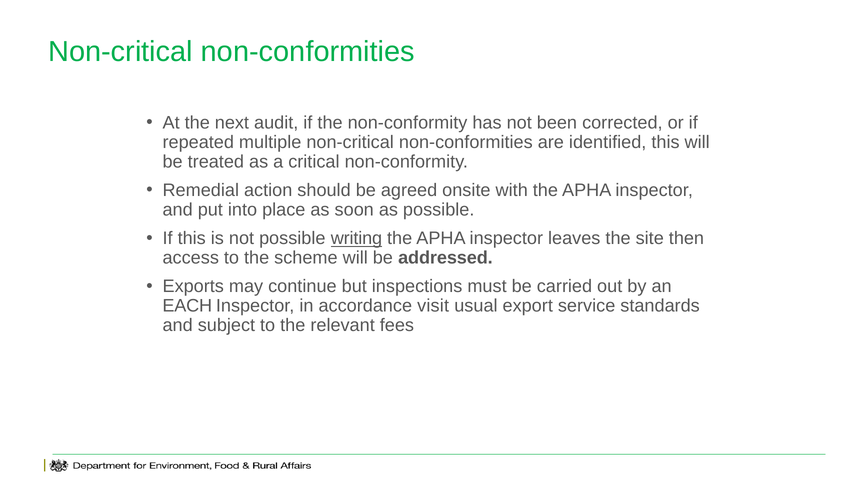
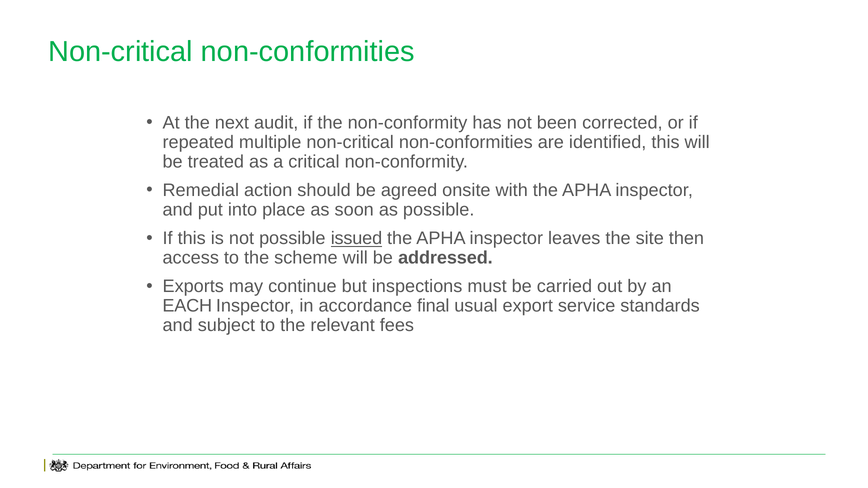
writing: writing -> issued
visit: visit -> final
